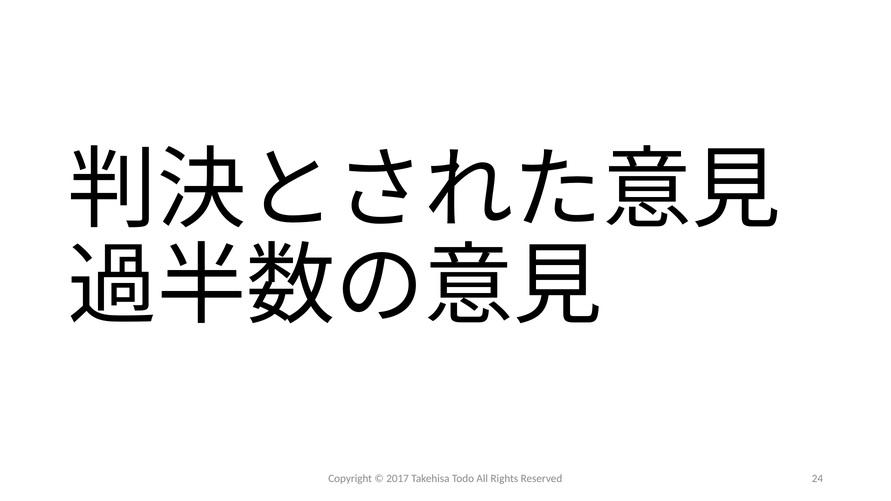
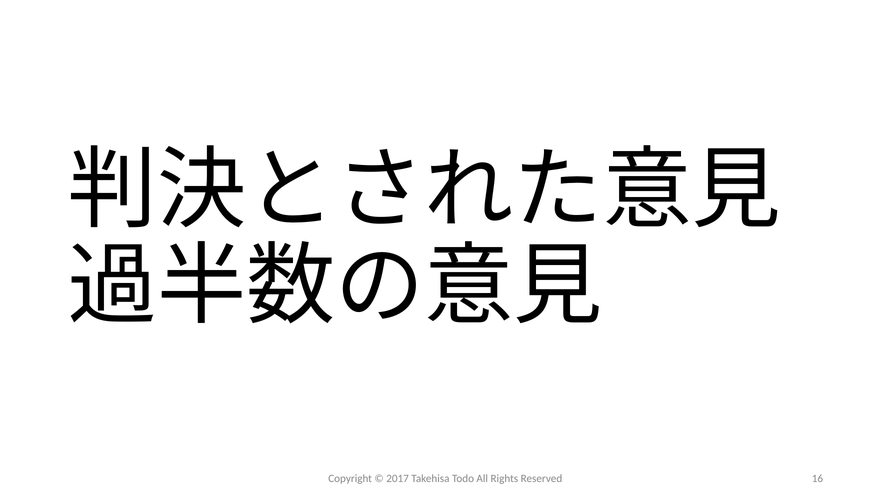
24: 24 -> 16
